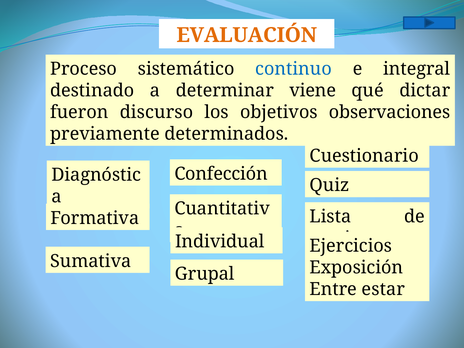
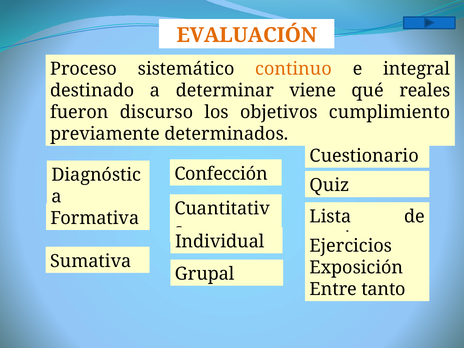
continuo colour: blue -> orange
dictar: dictar -> reales
observaciones: observaciones -> cumplimiento
estar: estar -> tanto
